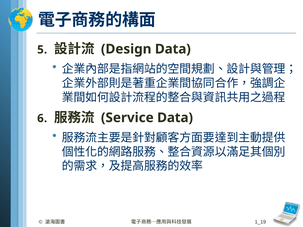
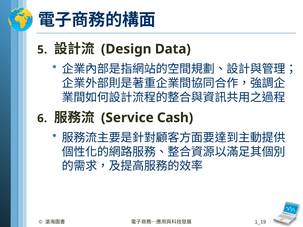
Service Data: Data -> Cash
